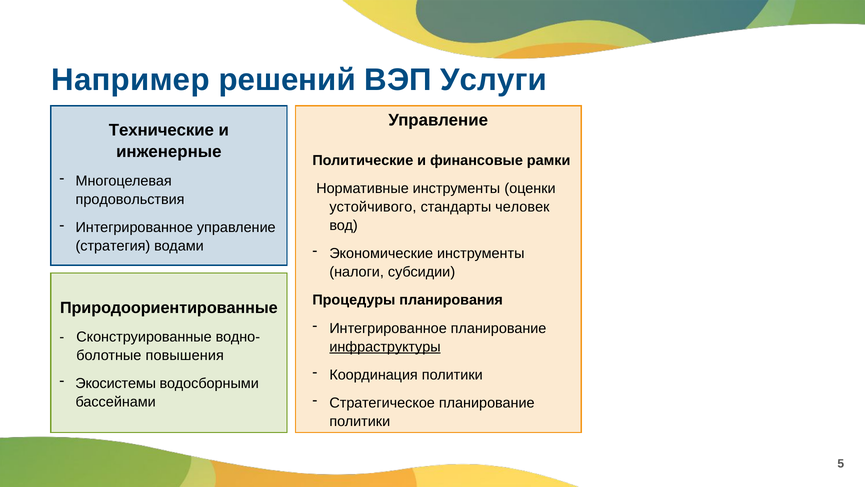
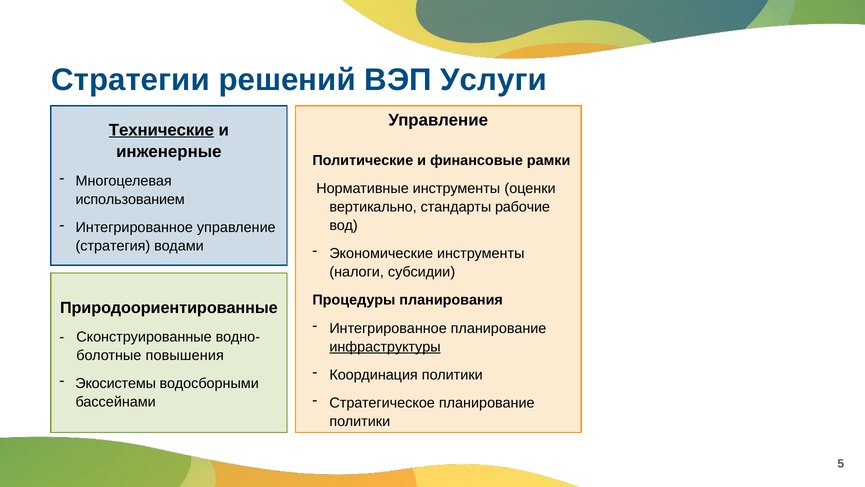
Например: Например -> Стратегии
Технические underline: none -> present
продовольствия: продовольствия -> использованием
устойчивого: устойчивого -> вертикально
человек: человек -> рабочие
